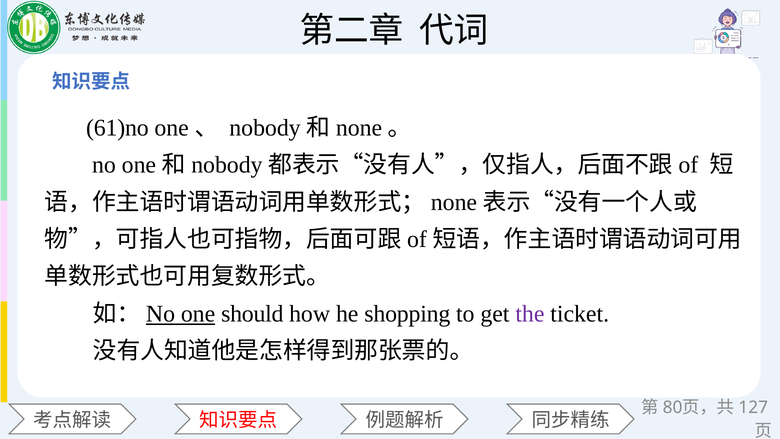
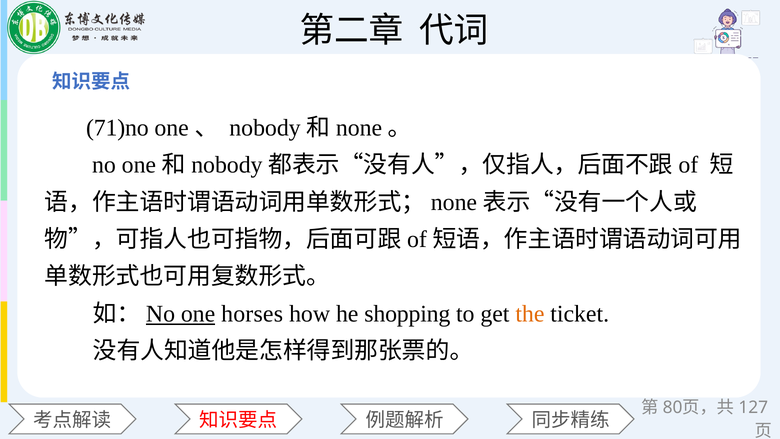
61)no: 61)no -> 71)no
should: should -> horses
the colour: purple -> orange
